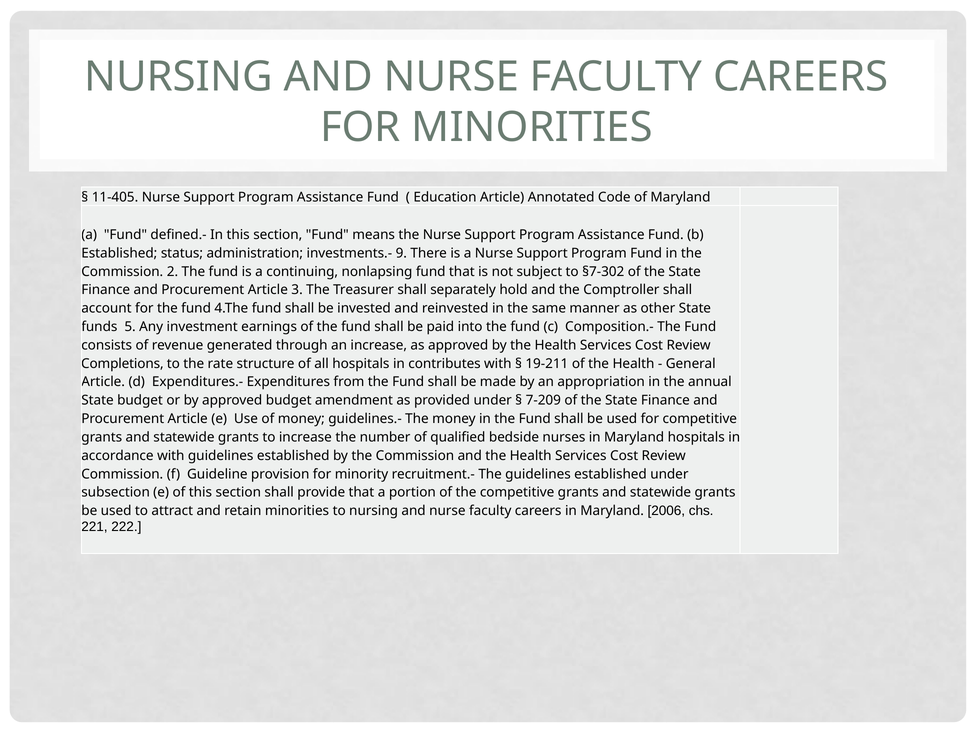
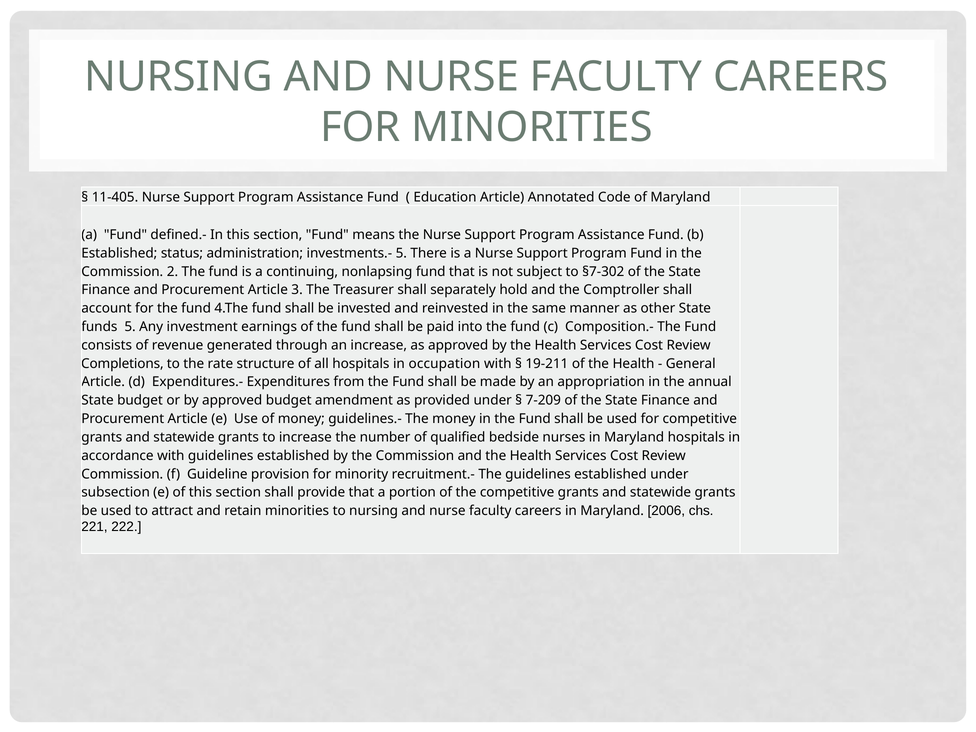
investments.- 9: 9 -> 5
contributes: contributes -> occupation
